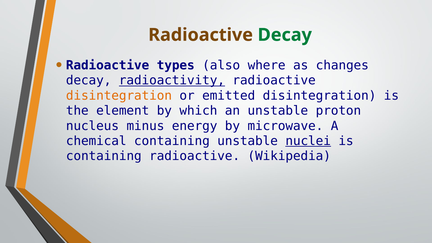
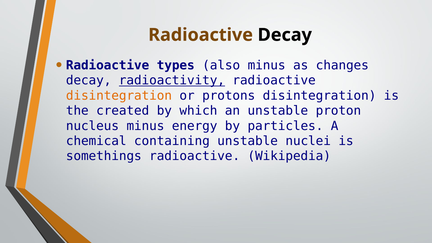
Decay at (285, 35) colour: green -> black
also where: where -> minus
emitted: emitted -> protons
element: element -> created
microwave: microwave -> particles
nuclei underline: present -> none
containing at (104, 156): containing -> somethings
